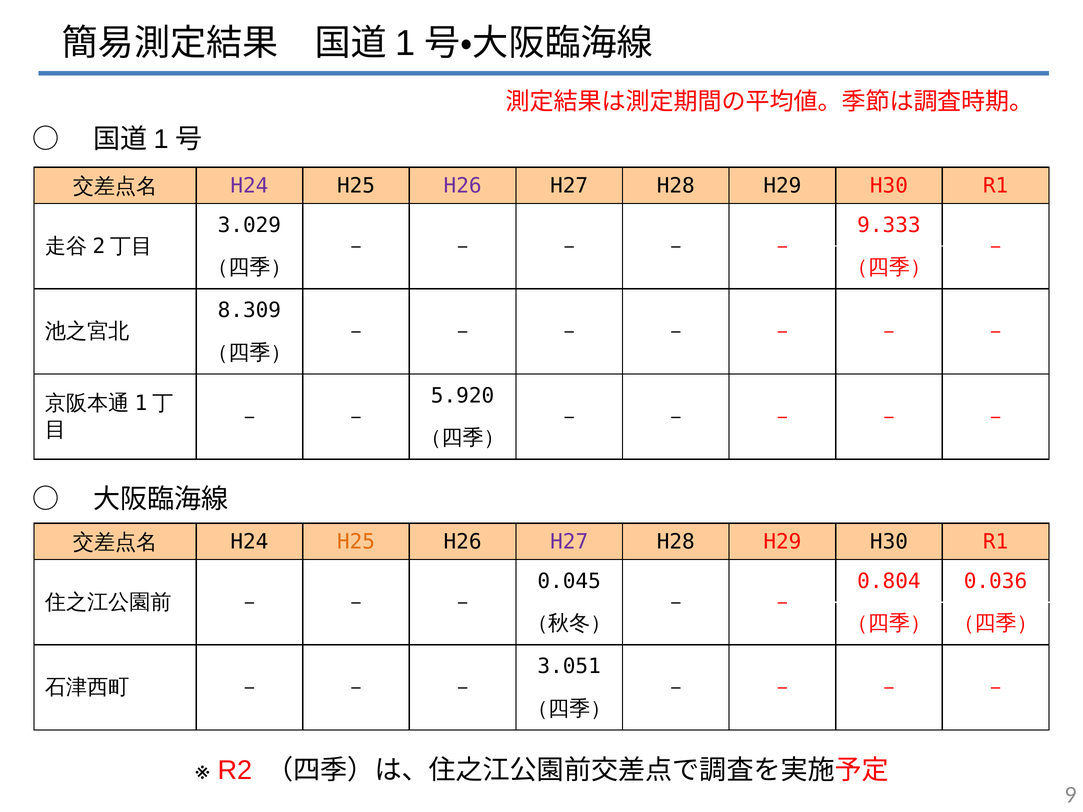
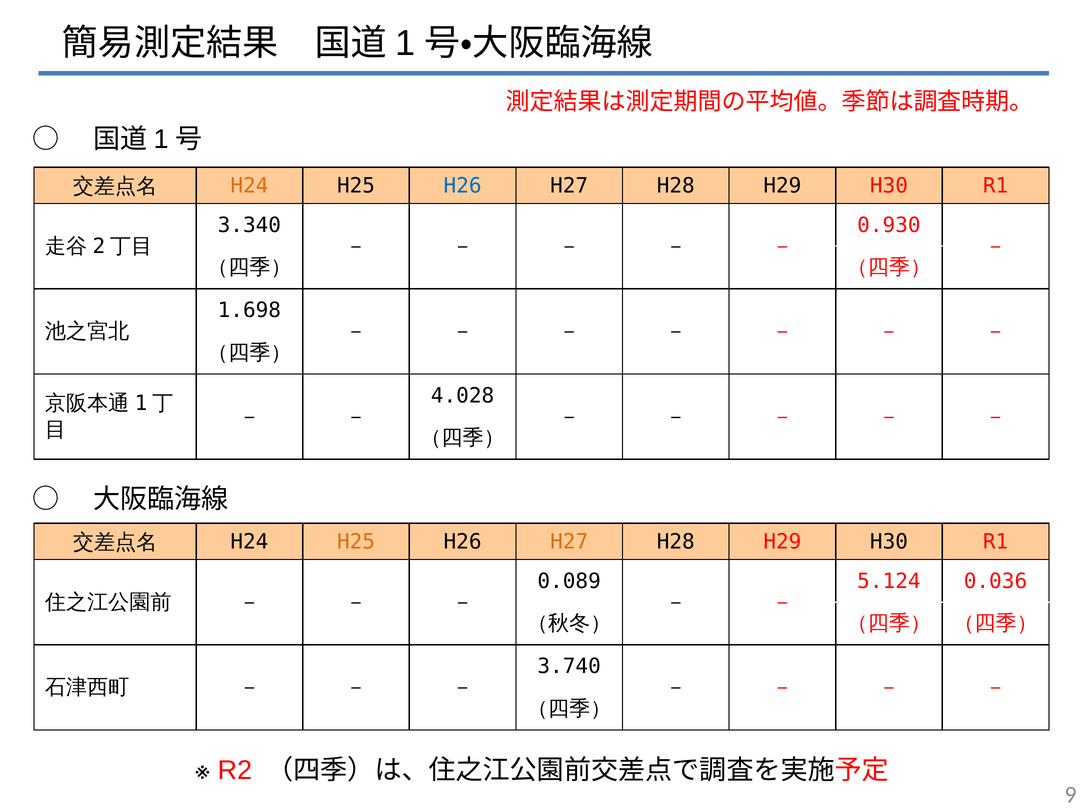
H24 at (249, 186) colour: purple -> orange
H26 at (463, 186) colour: purple -> blue
3.029: 3.029 -> 3.340
9.333: 9.333 -> 0.930
8.309: 8.309 -> 1.698
5.920: 5.920 -> 4.028
H27 at (569, 542) colour: purple -> orange
0.045: 0.045 -> 0.089
0.804: 0.804 -> 5.124
3.051: 3.051 -> 3.740
